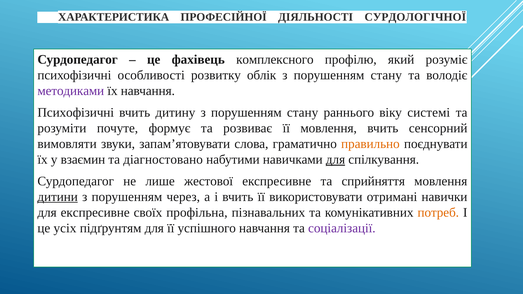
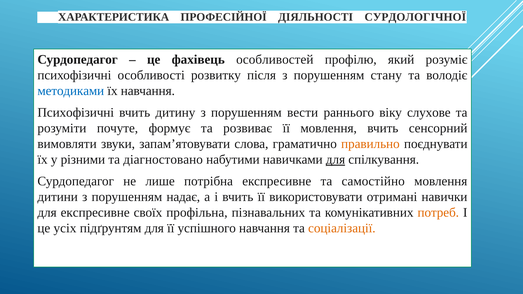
комплексного: комплексного -> особливостей
облік: облік -> після
методиками colour: purple -> blue
дитину з порушенням стану: стану -> вести
системі: системі -> слухове
взаємин: взаємин -> різними
жестової: жестової -> потрібна
сприйняття: сприйняття -> самостійно
дитини underline: present -> none
через: через -> надає
соціалізації colour: purple -> orange
